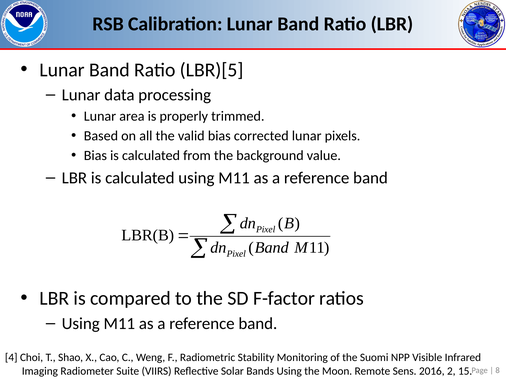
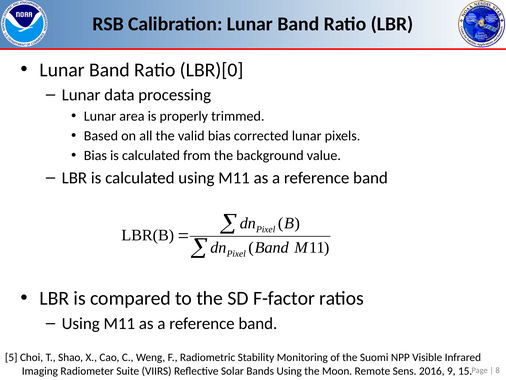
LBR)[5: LBR)[5 -> LBR)[0
4: 4 -> 5
2: 2 -> 9
